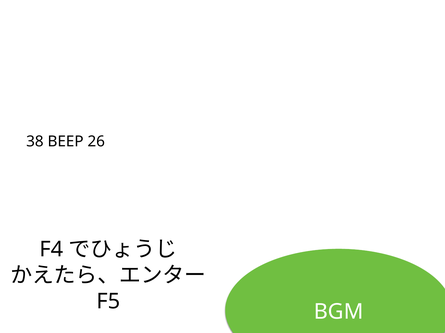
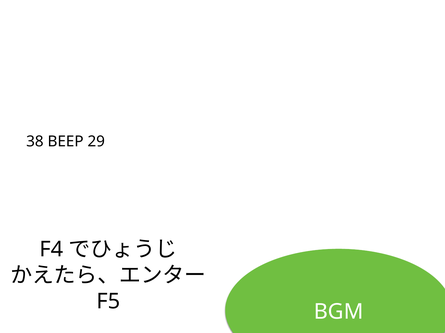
26: 26 -> 29
